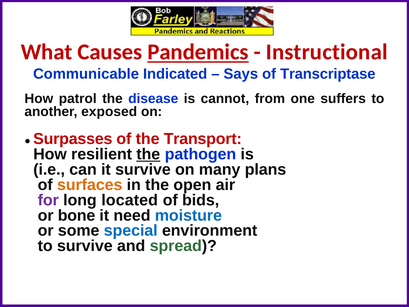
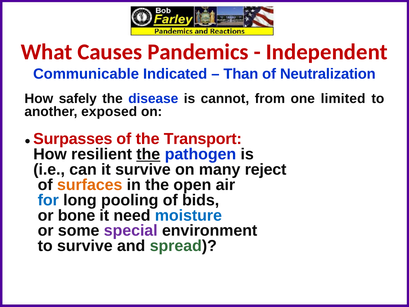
Pandemics underline: present -> none
Instructional: Instructional -> Independent
Says: Says -> Than
Transcriptase: Transcriptase -> Neutralization
patrol: patrol -> safely
suffers: suffers -> limited
plans: plans -> reject
for colour: purple -> blue
located: located -> pooling
special colour: blue -> purple
